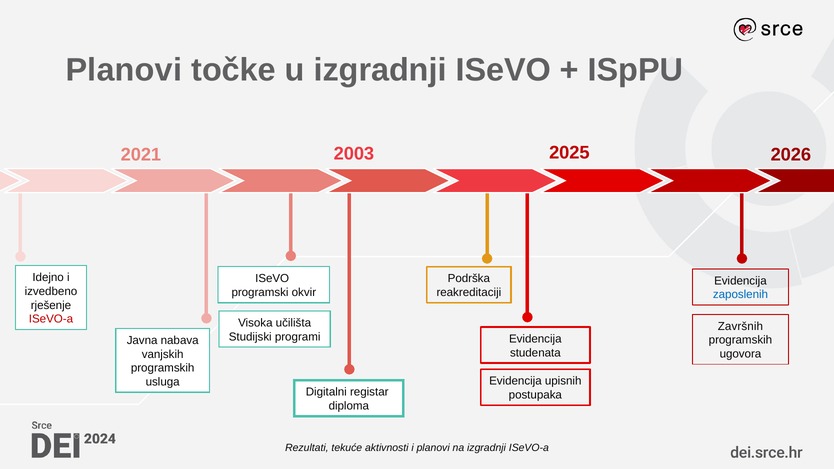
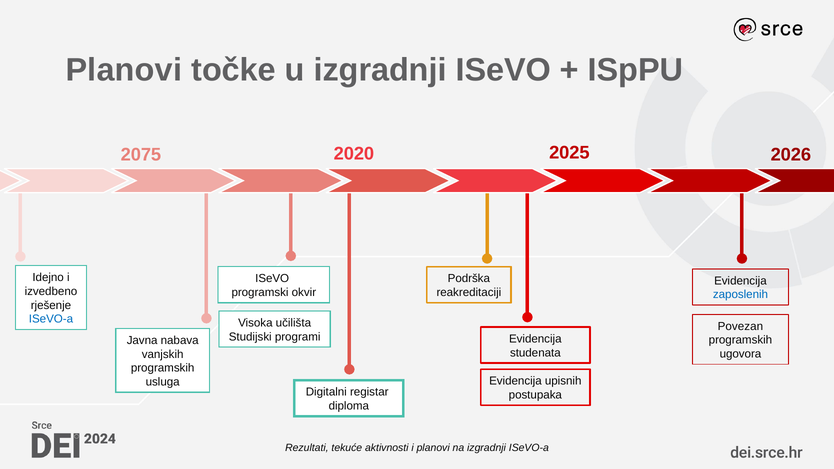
2003: 2003 -> 2020
2021: 2021 -> 2075
ISeVO-a at (51, 319) colour: red -> blue
Završnih: Završnih -> Povezan
